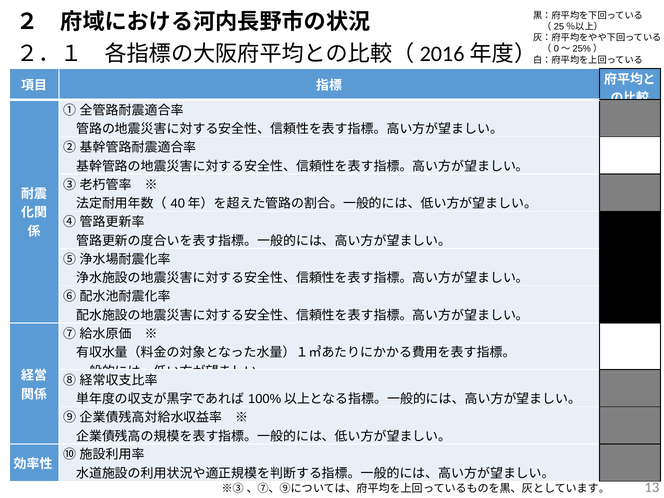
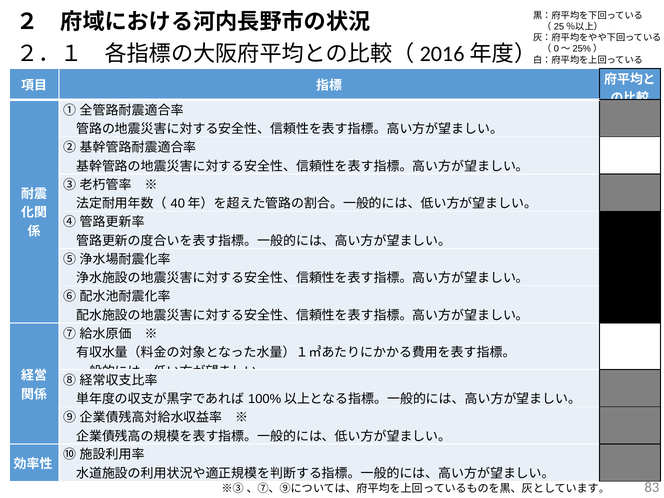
13: 13 -> 83
